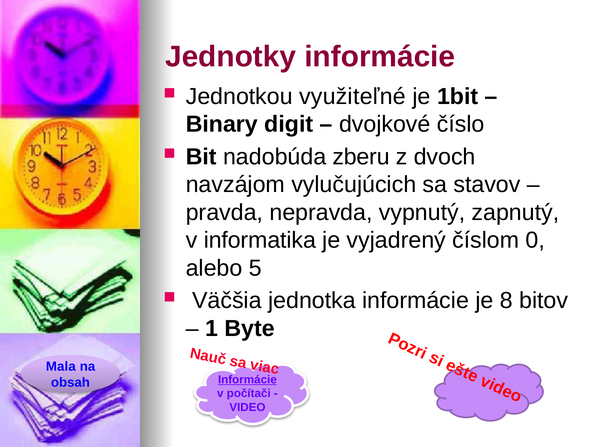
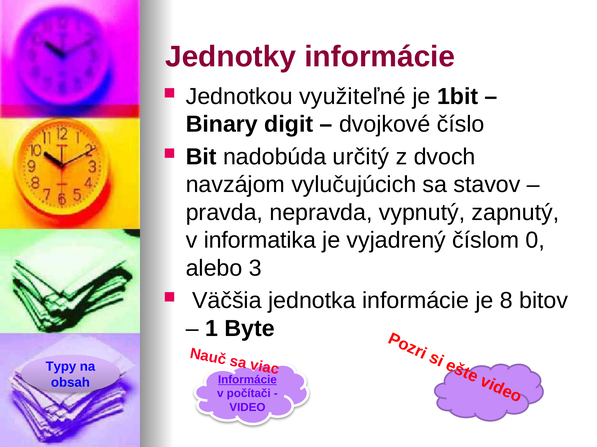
zberu: zberu -> určitý
5: 5 -> 3
Mala: Mala -> Typy
